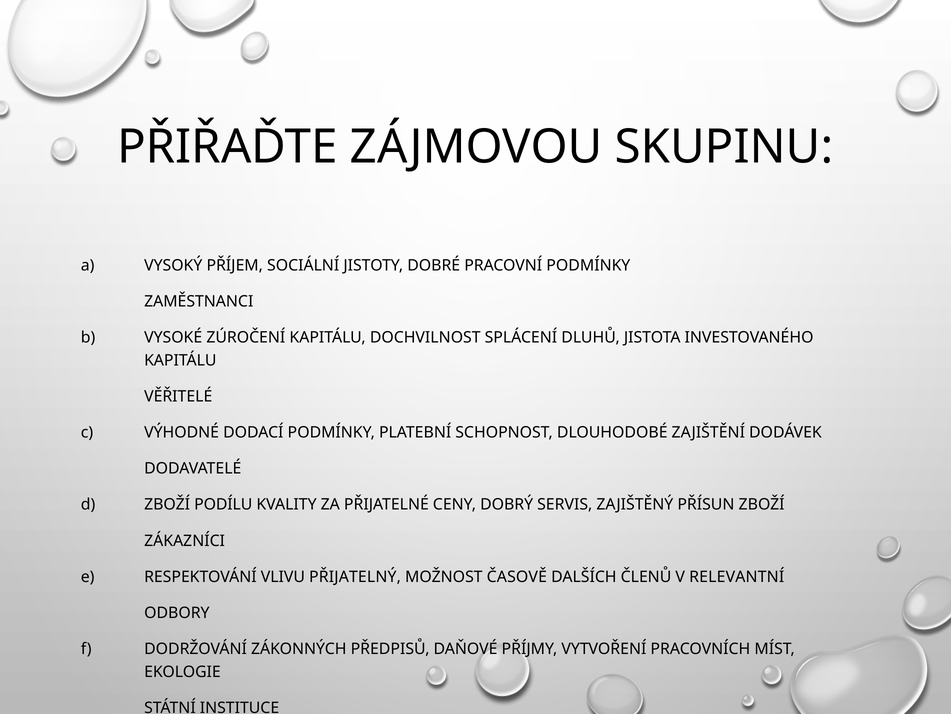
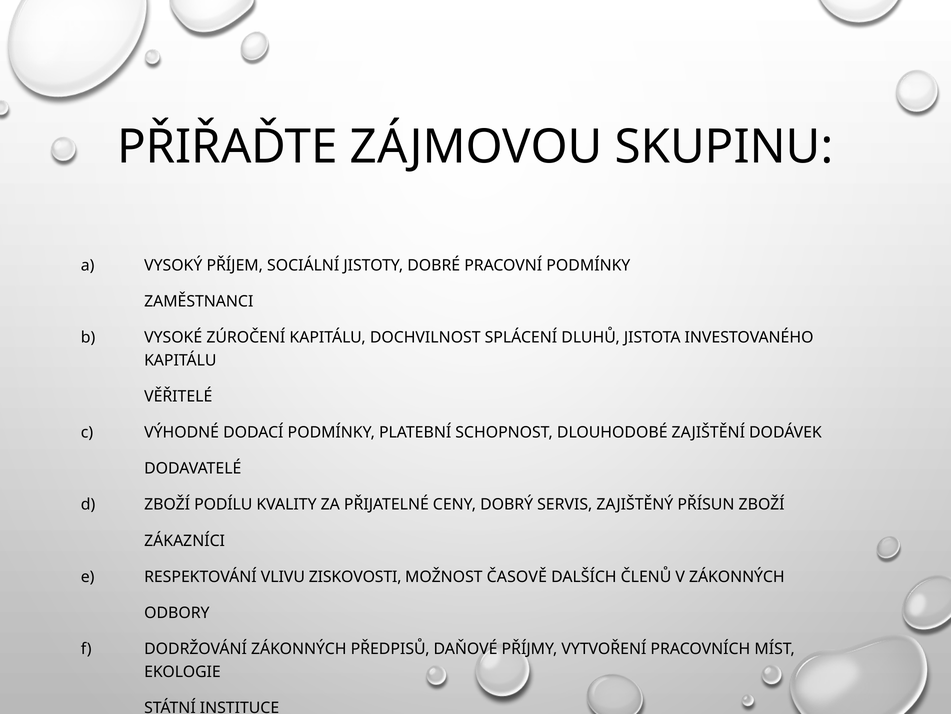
PŘIJATELNÝ: PŘIJATELNÝ -> ZISKOVOSTI
V RELEVANTNÍ: RELEVANTNÍ -> ZÁKONNÝCH
